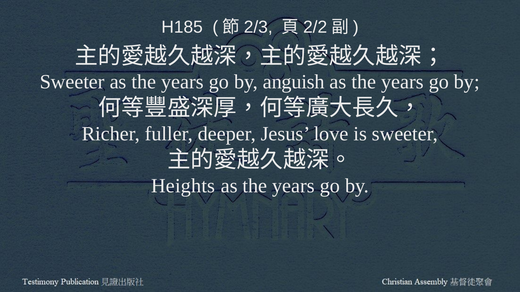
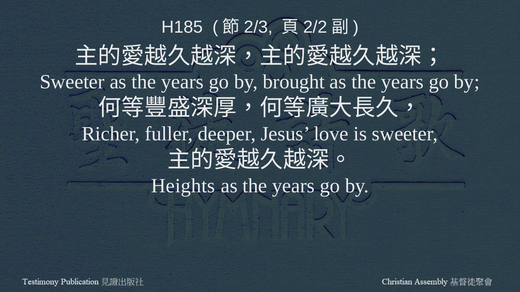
anguish: anguish -> brought
